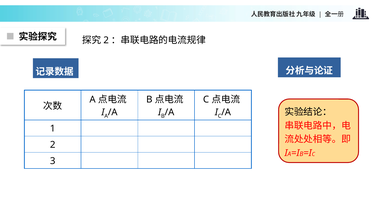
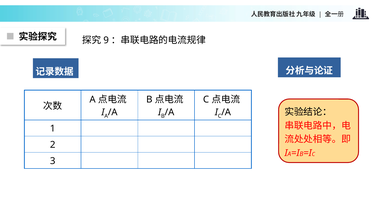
2 at (106, 40): 2 -> 9
